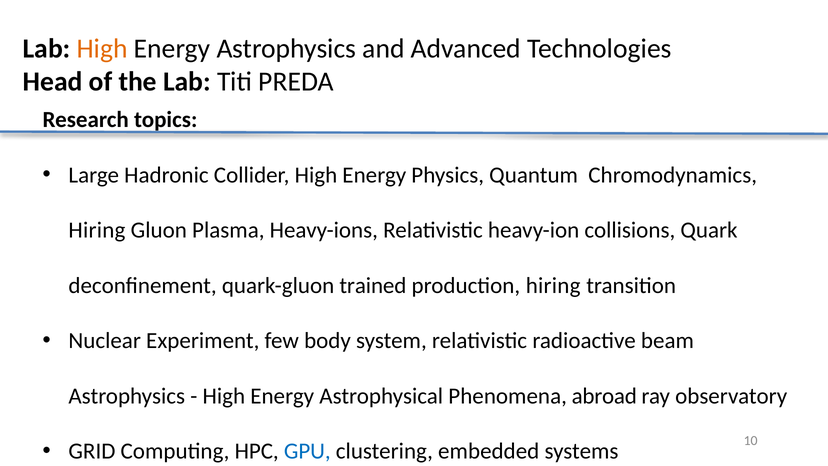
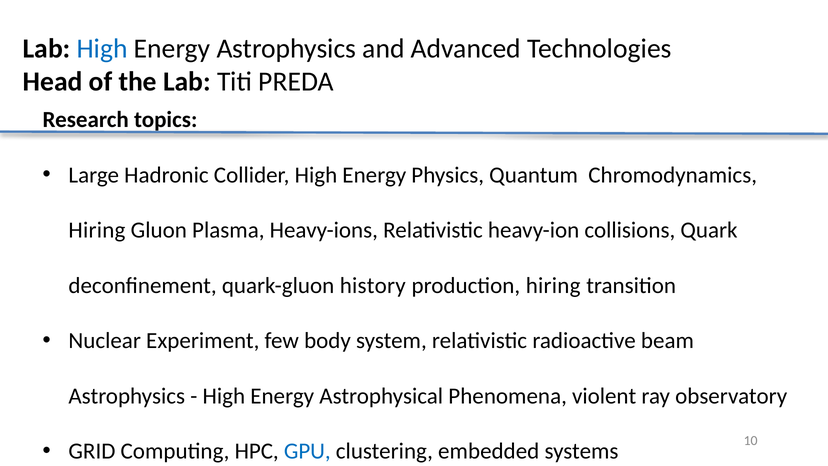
High at (102, 48) colour: orange -> blue
trained: trained -> history
abroad: abroad -> violent
